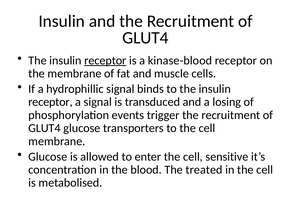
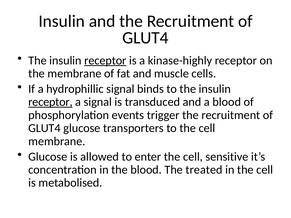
kinase-blood: kinase-blood -> kinase-highly
receptor at (50, 102) underline: none -> present
a losing: losing -> blood
